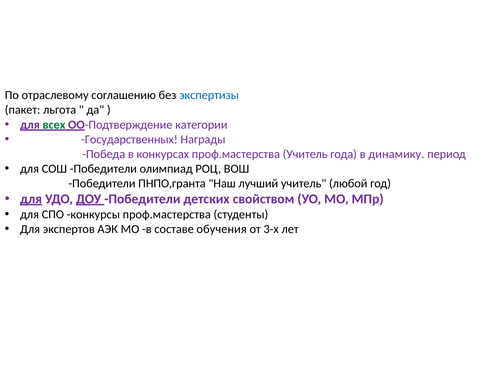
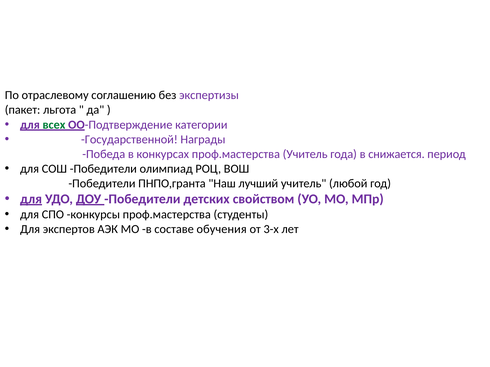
экспертизы colour: blue -> purple
Государственных: Государственных -> Государственной
динамику: динамику -> снижается
